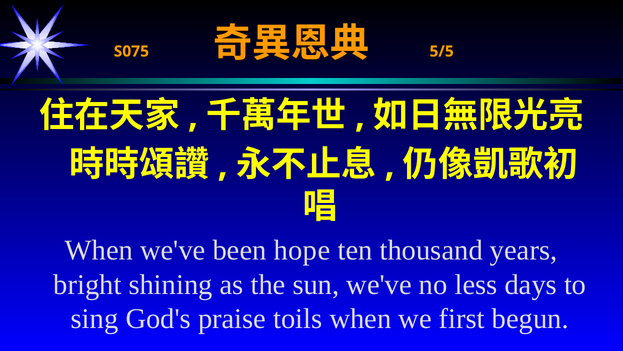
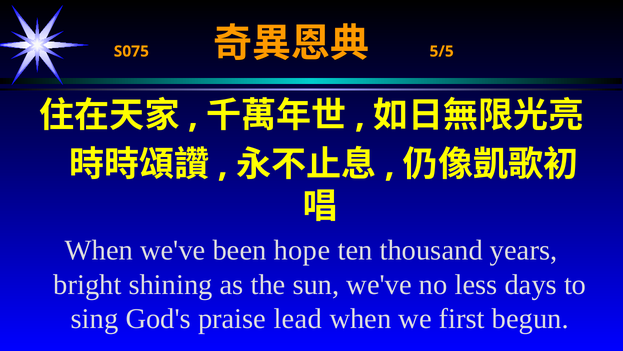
toils: toils -> lead
